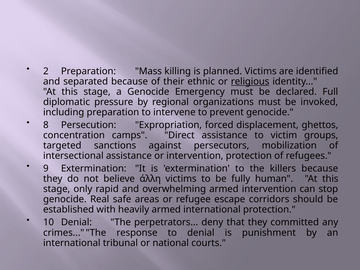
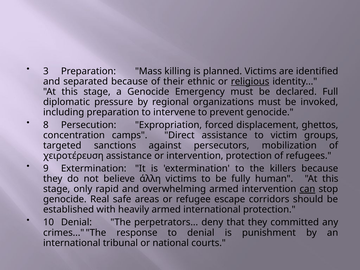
2: 2 -> 3
intersectional: intersectional -> χειροτέρευση
can underline: none -> present
